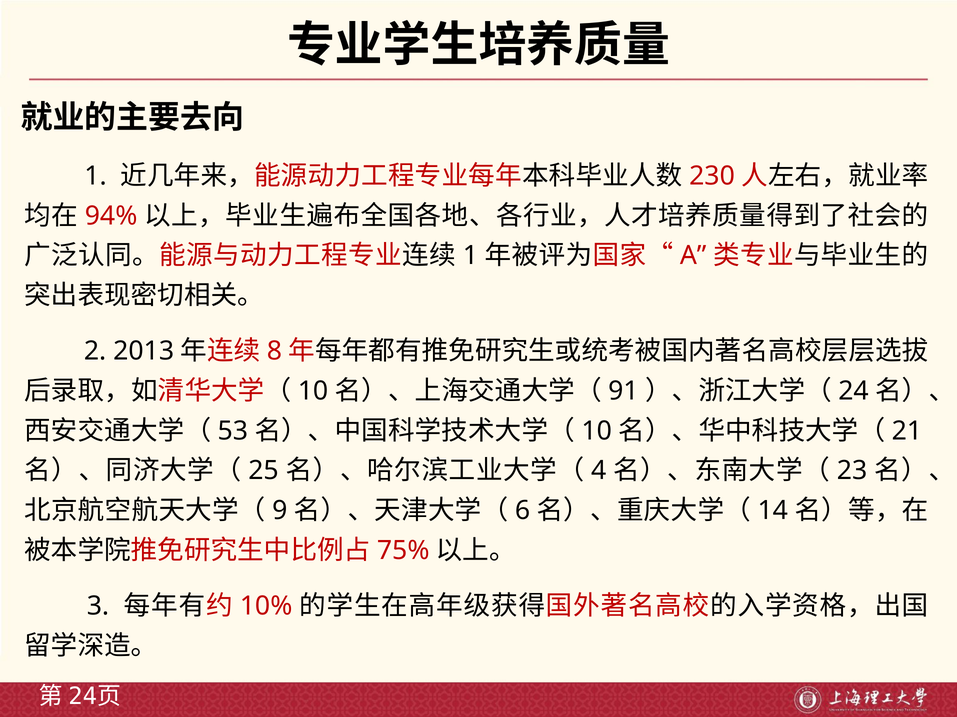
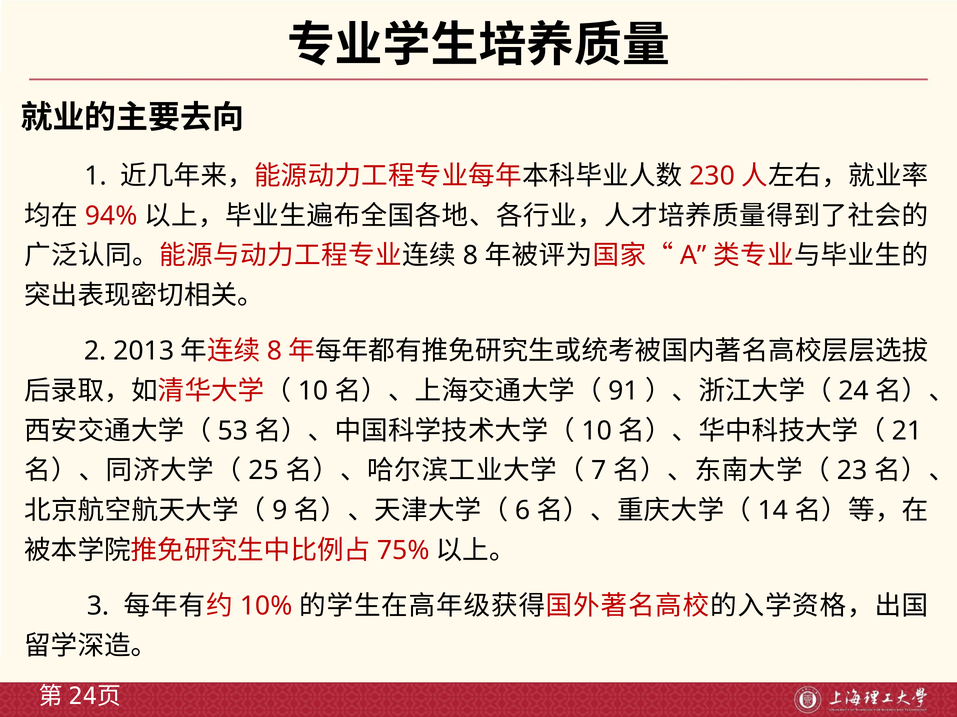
1 at (470, 256): 1 -> 8
4: 4 -> 7
